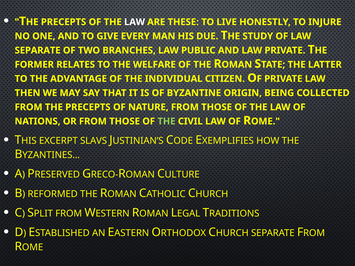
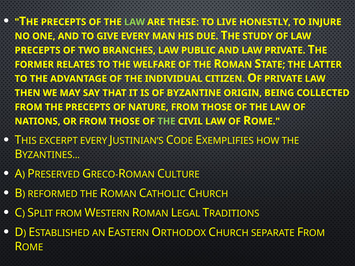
LAW at (135, 22) colour: white -> light green
SEPARATE at (38, 50): SEPARATE -> PRECEPTS
EXCERPT SLAVS: SLAVS -> EVERY
